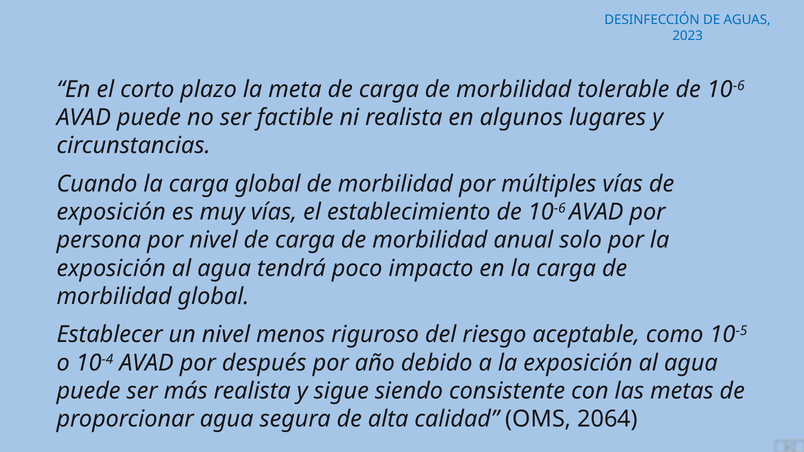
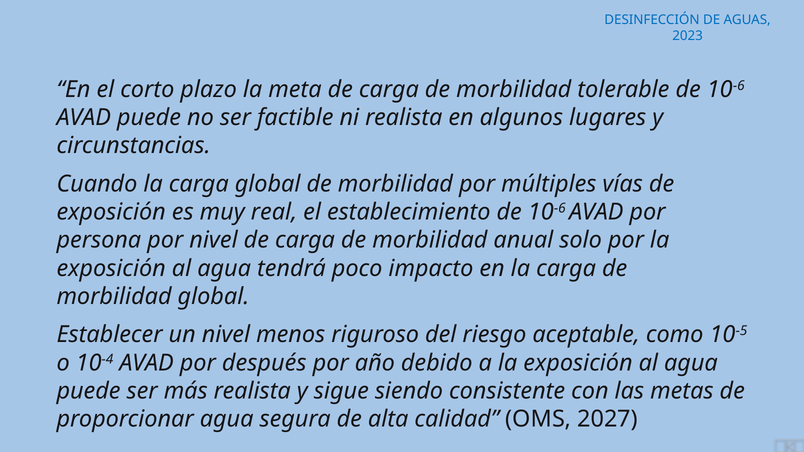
muy vías: vías -> real
2064: 2064 -> 2027
